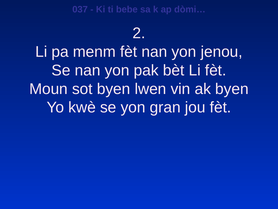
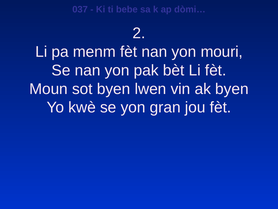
jenou: jenou -> mouri
